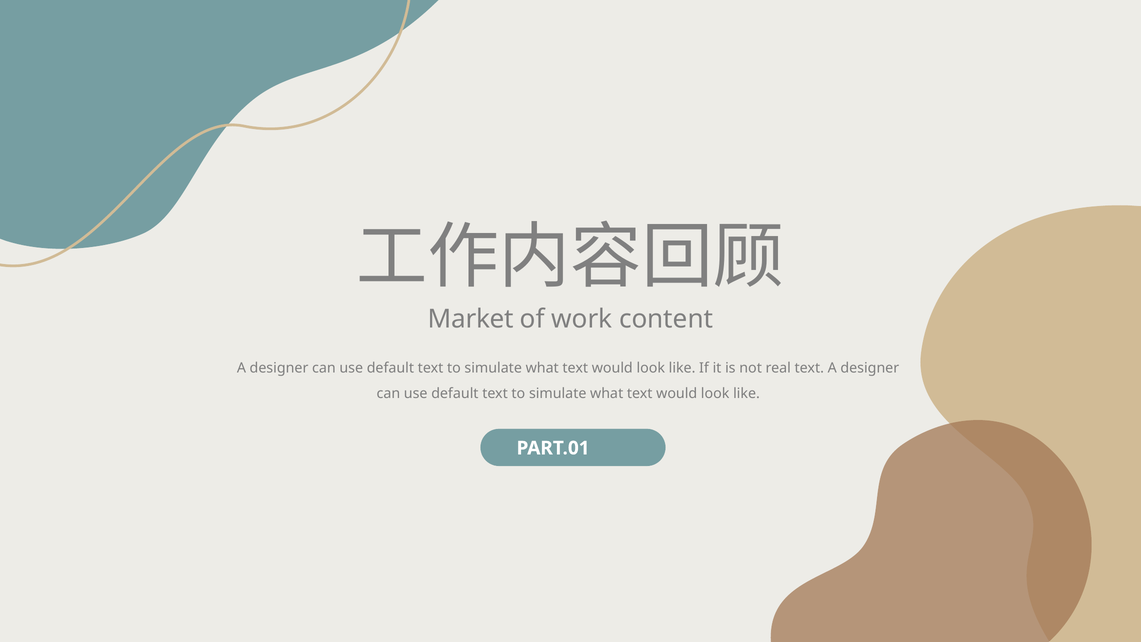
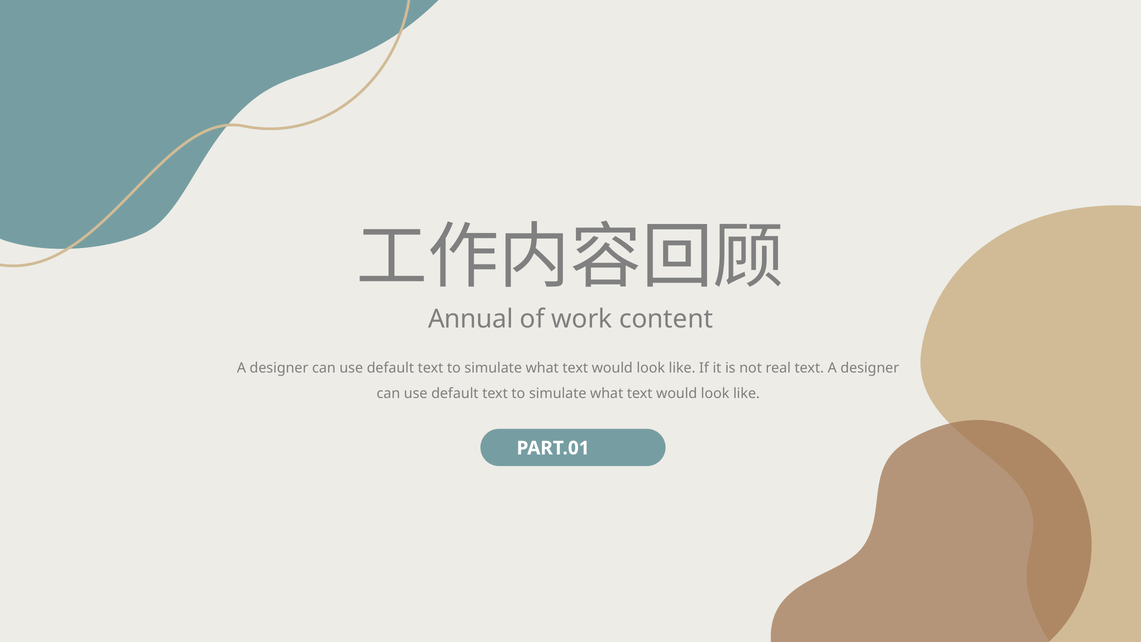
Market: Market -> Annual
